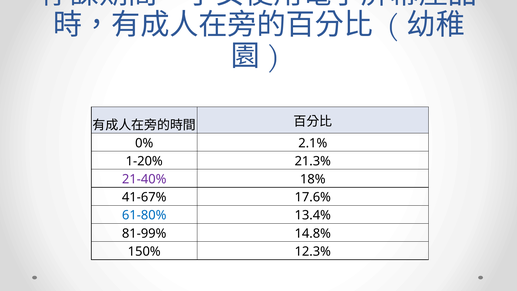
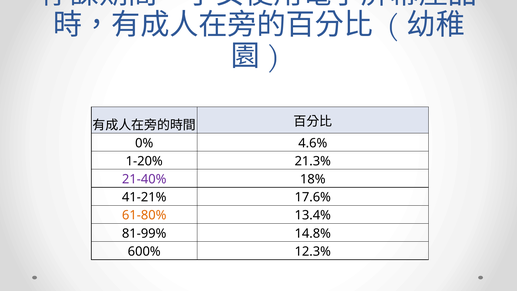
2.1%: 2.1% -> 4.6%
41-67%: 41-67% -> 41-21%
61-80% colour: blue -> orange
150%: 150% -> 600%
